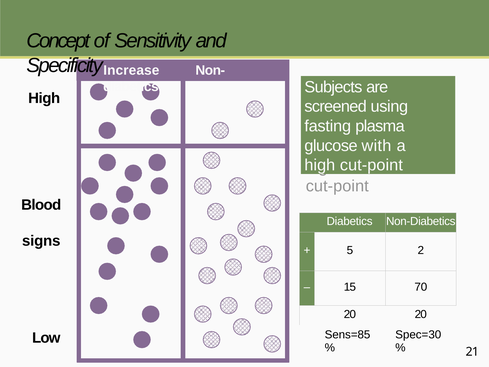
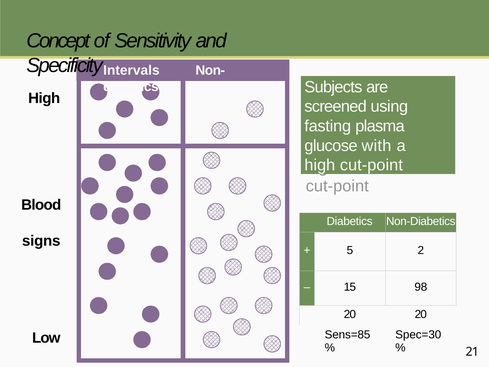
Increase: Increase -> Intervals
70: 70 -> 98
